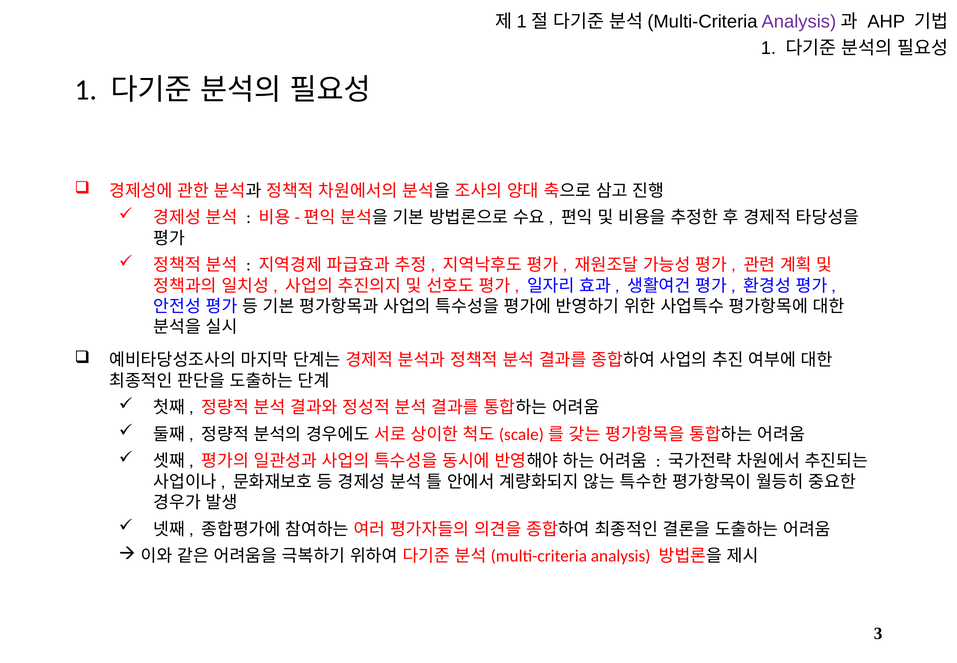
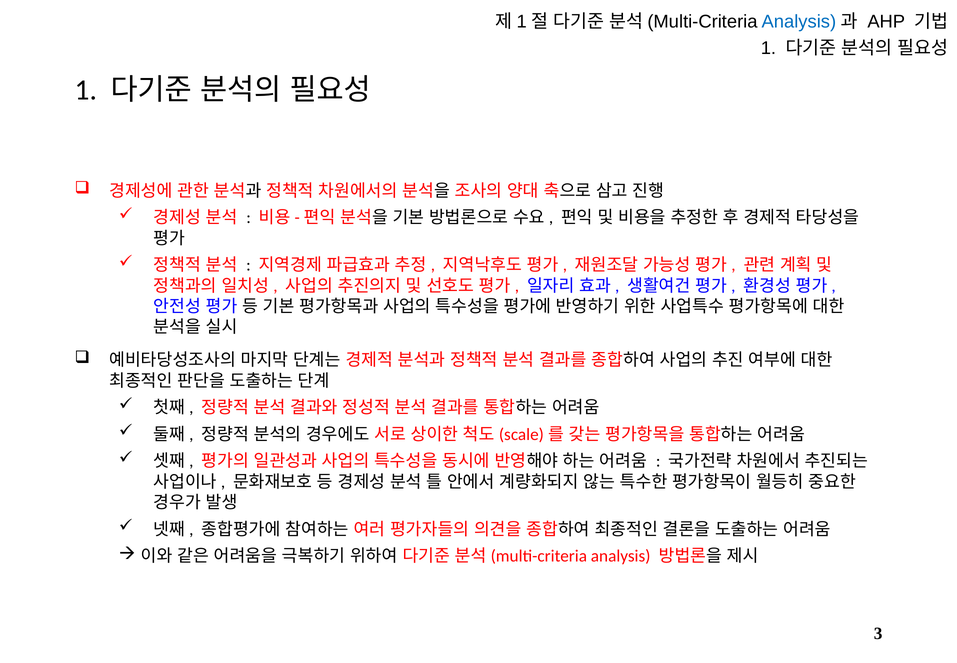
Analysis at (799, 22) colour: purple -> blue
